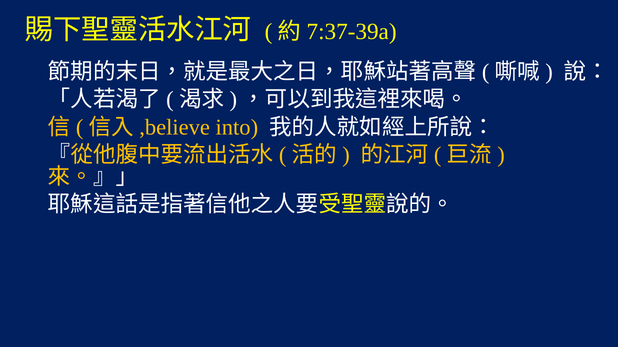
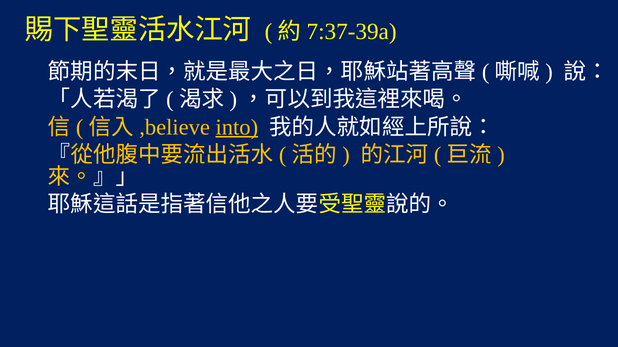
into underline: none -> present
